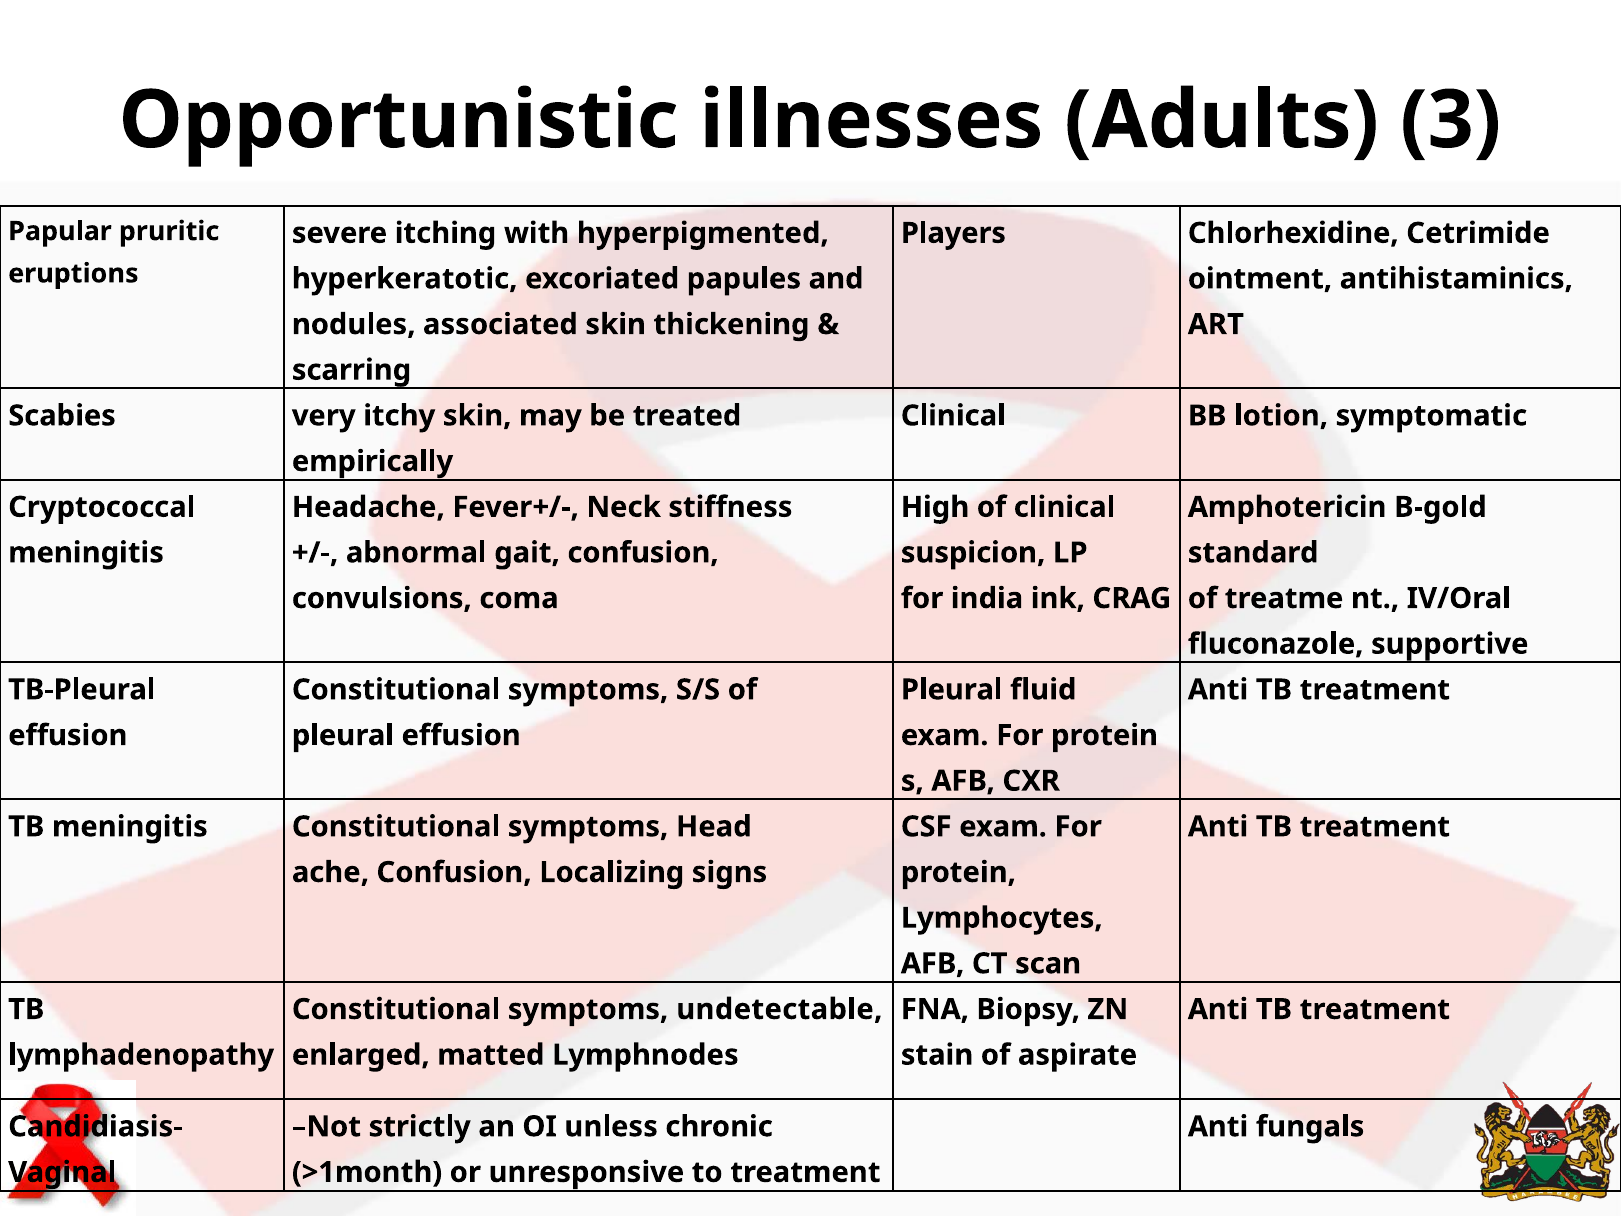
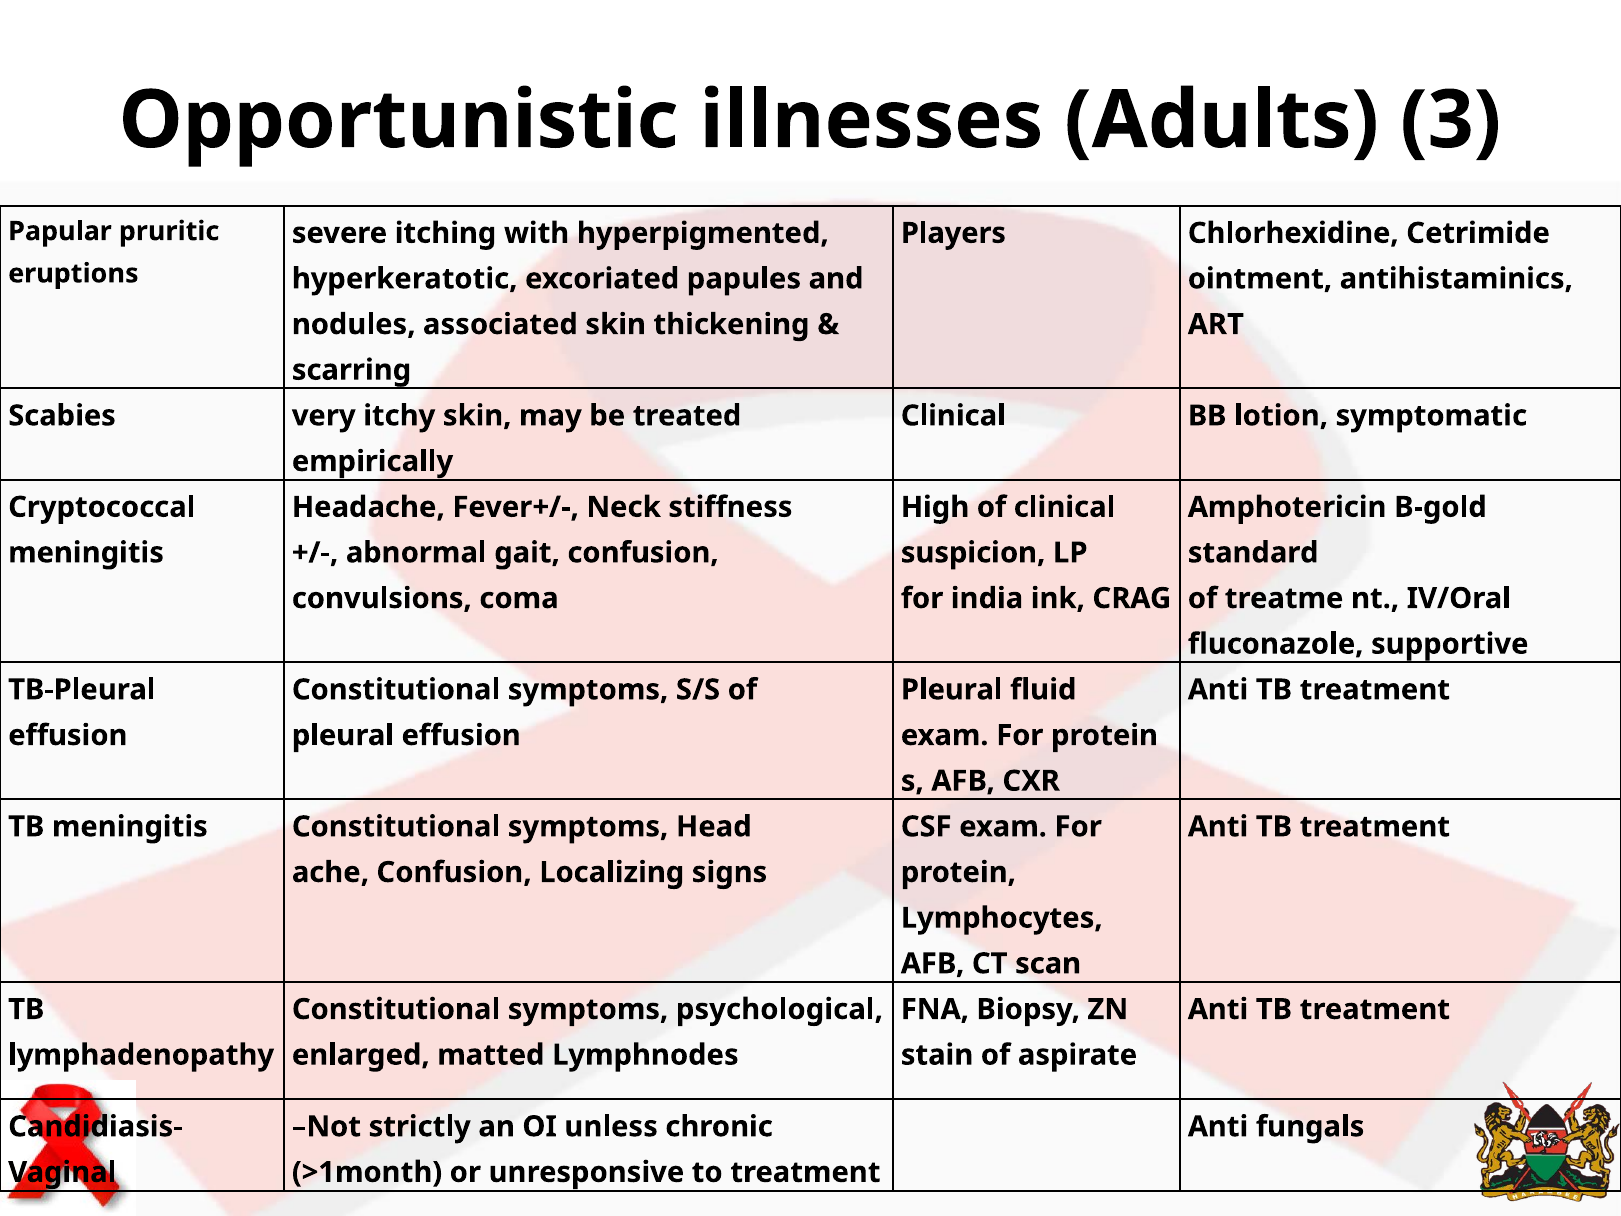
undetectable: undetectable -> psychological
